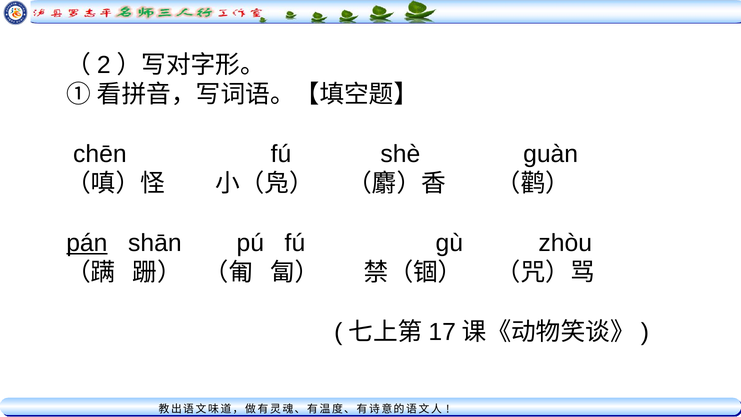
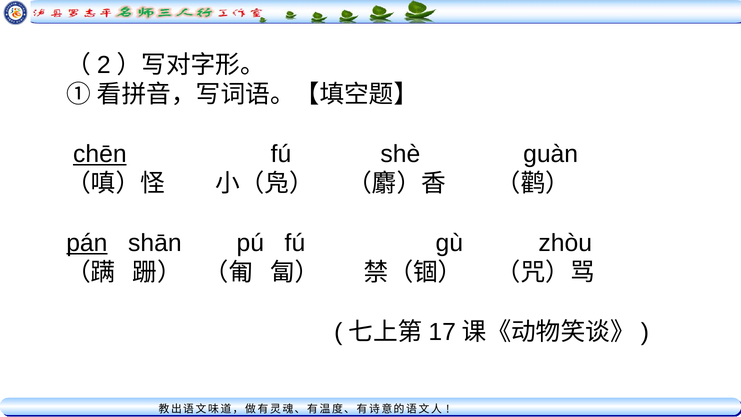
chēn underline: none -> present
